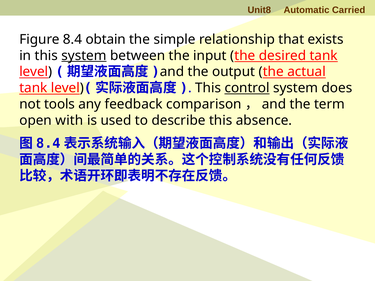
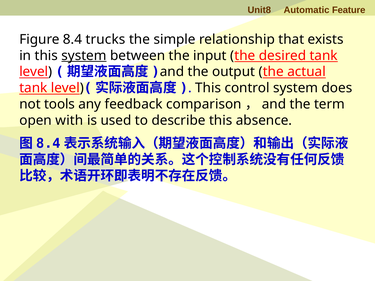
Carried: Carried -> Feature
obtain: obtain -> trucks
control underline: present -> none
